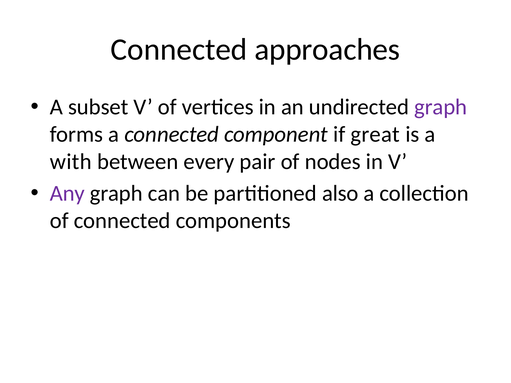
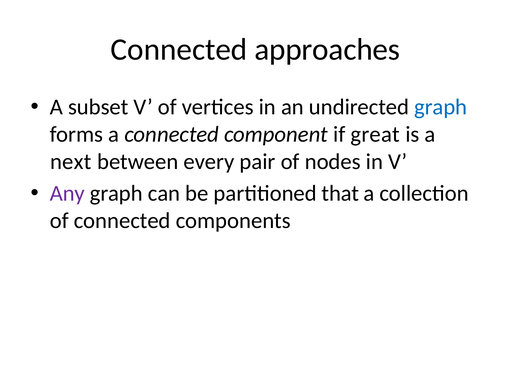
graph at (441, 107) colour: purple -> blue
with: with -> next
also: also -> that
